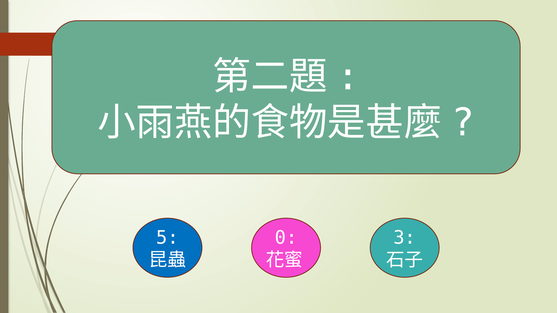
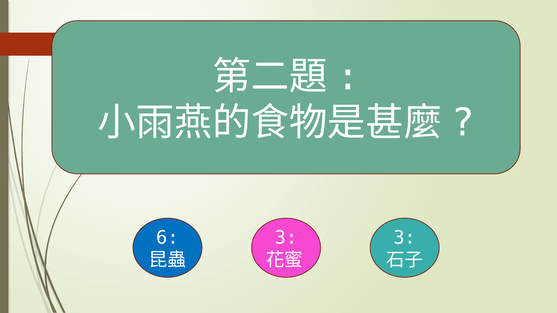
5: 5 -> 6
0 at (286, 238): 0 -> 3
